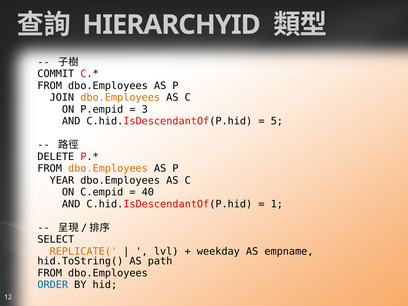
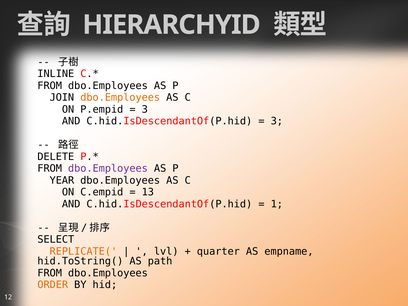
COMMIT: COMMIT -> INLINE
5 at (277, 121): 5 -> 3
dbo.Employees at (108, 169) colour: orange -> purple
40: 40 -> 13
weekday: weekday -> quarter
ORDER colour: blue -> orange
